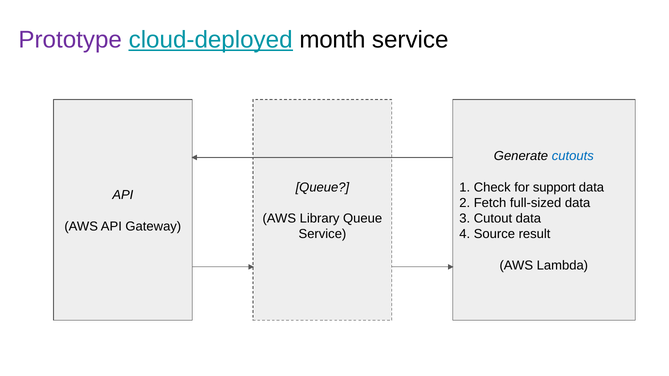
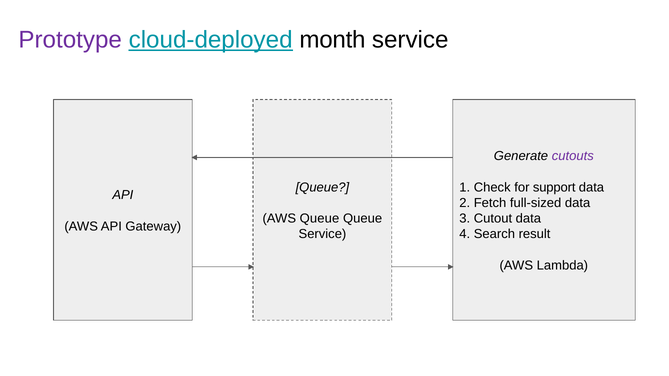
cutouts colour: blue -> purple
AWS Library: Library -> Queue
Source: Source -> Search
